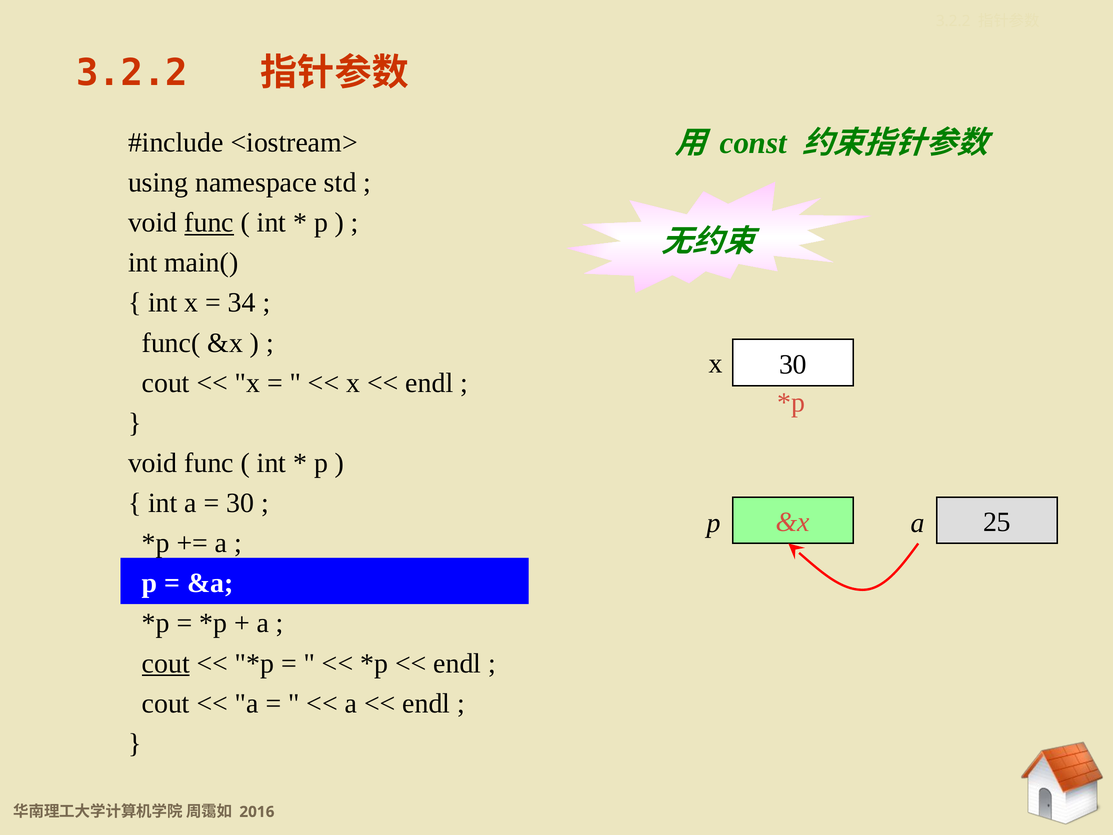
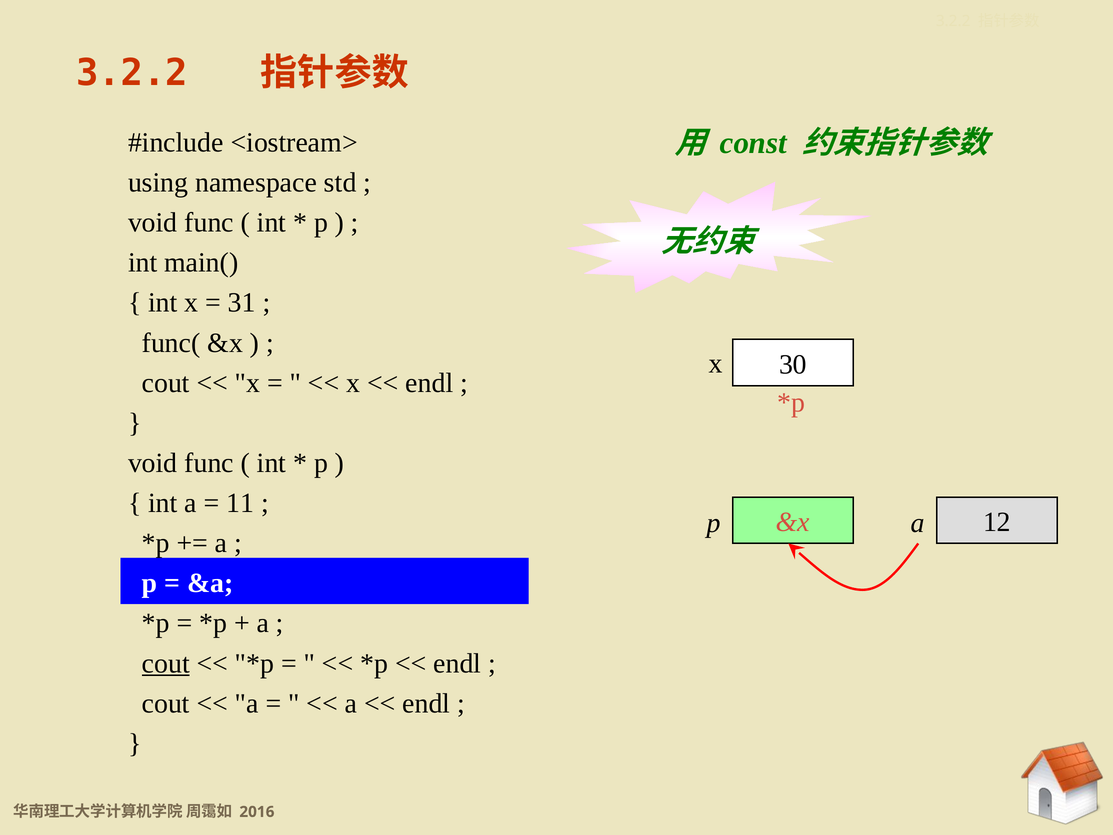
func at (209, 223) underline: present -> none
34: 34 -> 31
30 at (240, 503): 30 -> 11
25: 25 -> 12
